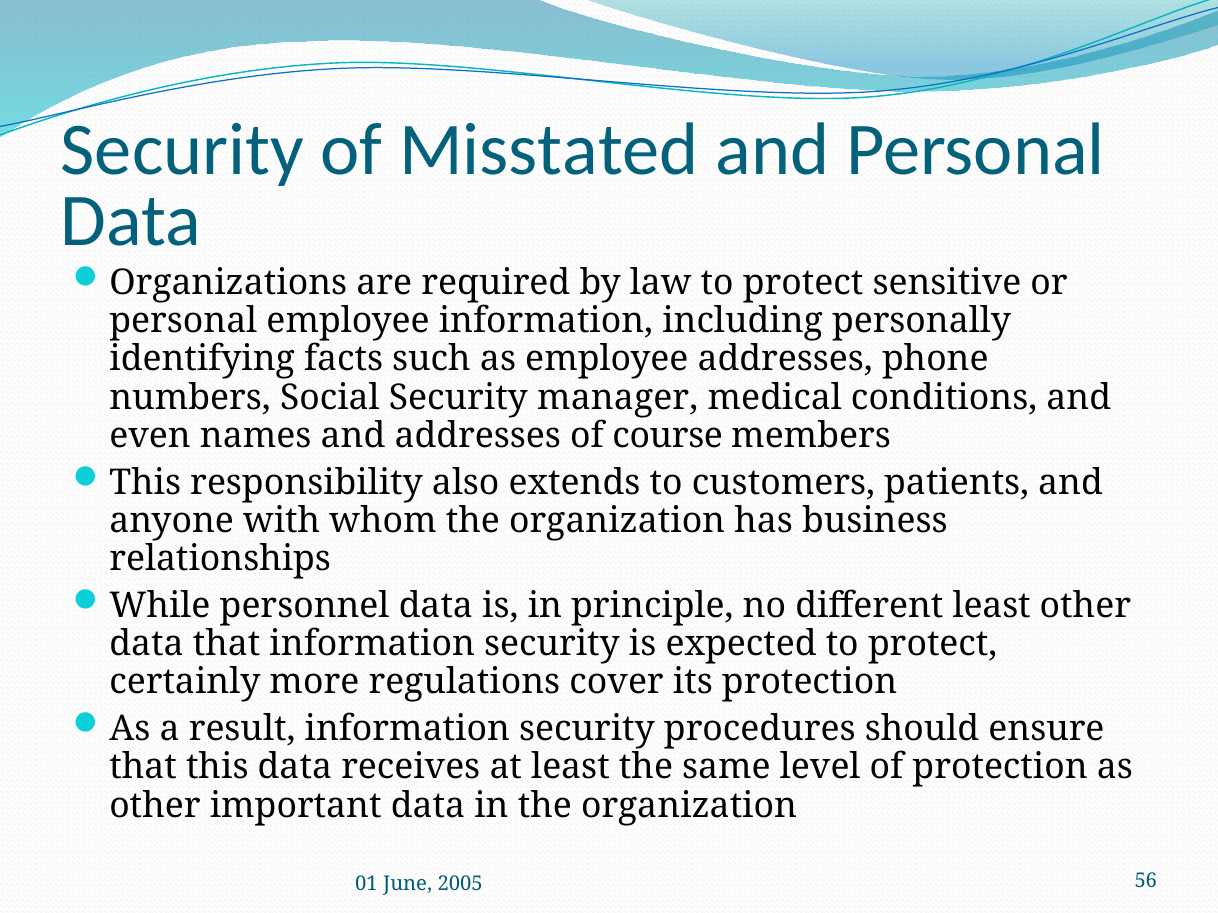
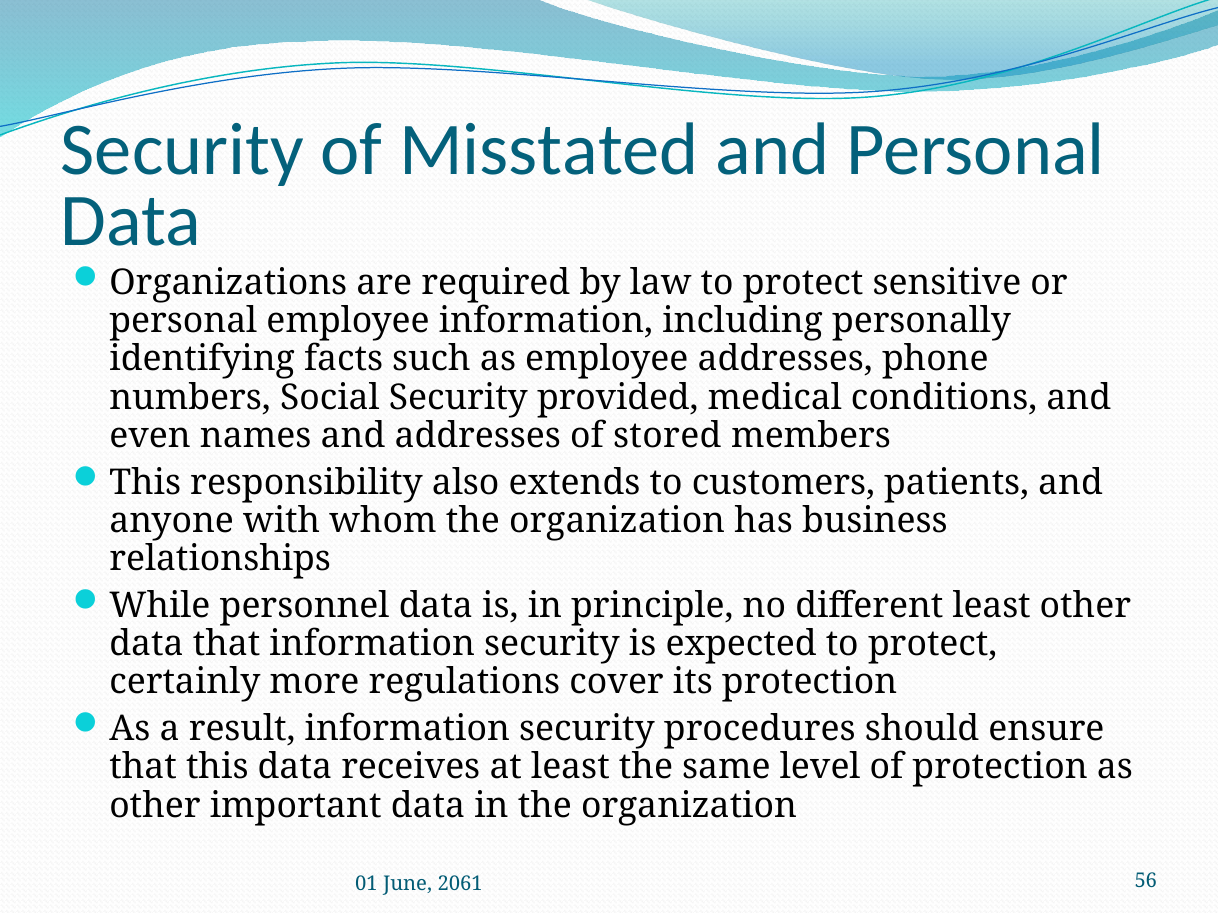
manager: manager -> provided
course: course -> stored
2005: 2005 -> 2061
